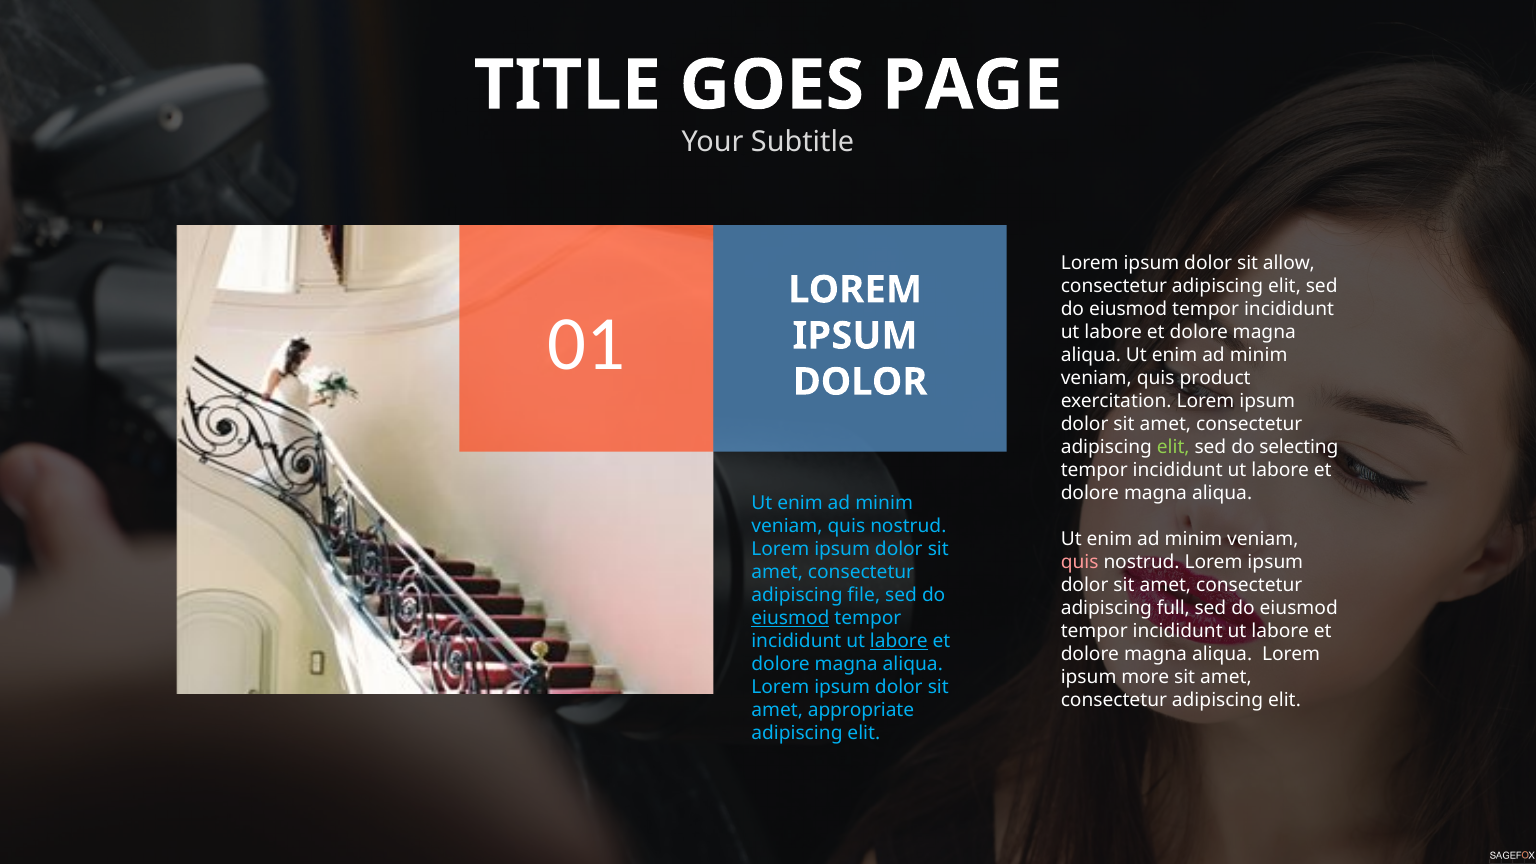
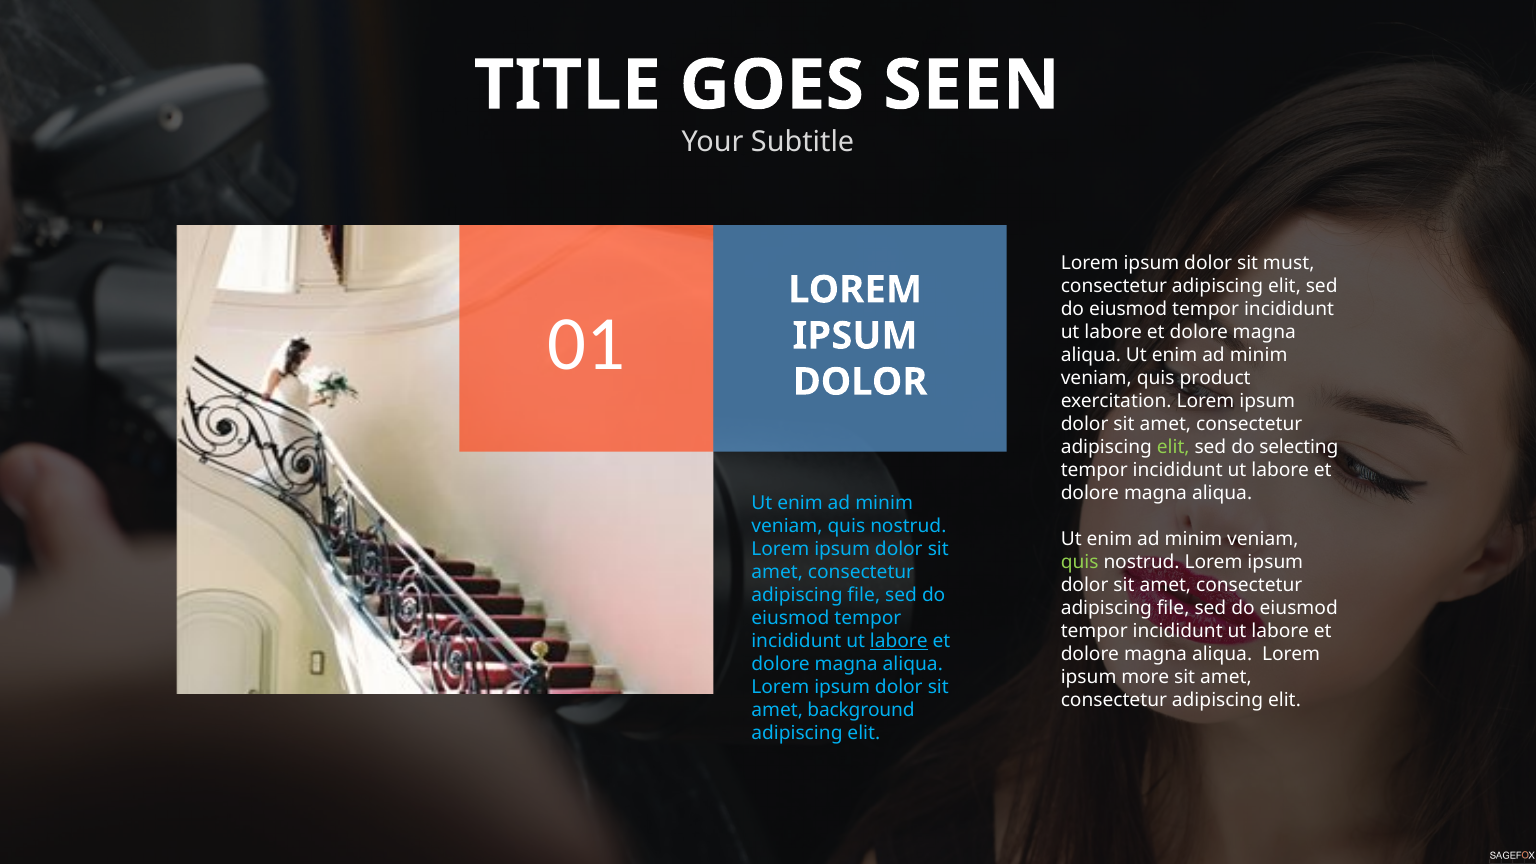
PAGE: PAGE -> SEEN
allow: allow -> must
quis at (1080, 562) colour: pink -> light green
full at (1173, 608): full -> file
eiusmod at (790, 618) underline: present -> none
appropriate: appropriate -> background
